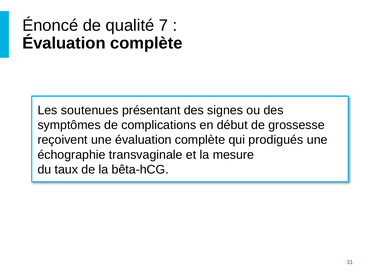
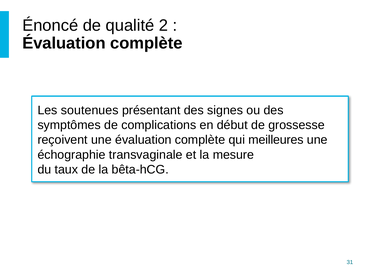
7: 7 -> 2
prodigués: prodigués -> meilleures
